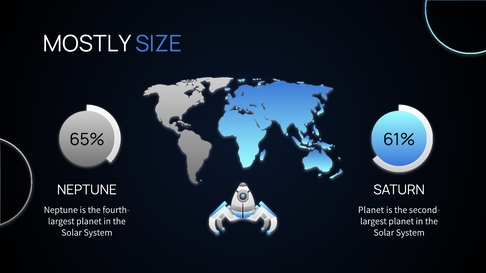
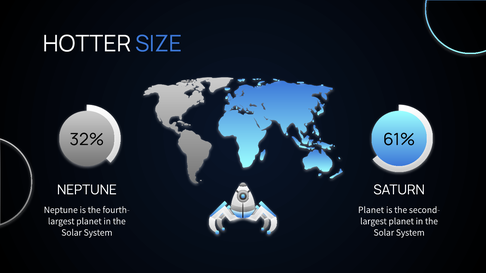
MOSTLY: MOSTLY -> HOTTER
65%: 65% -> 32%
